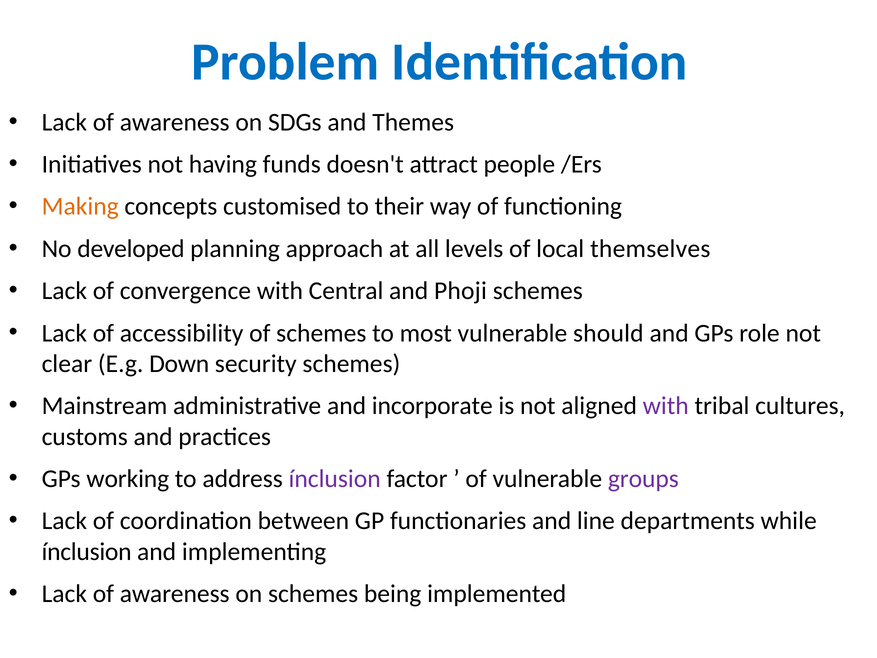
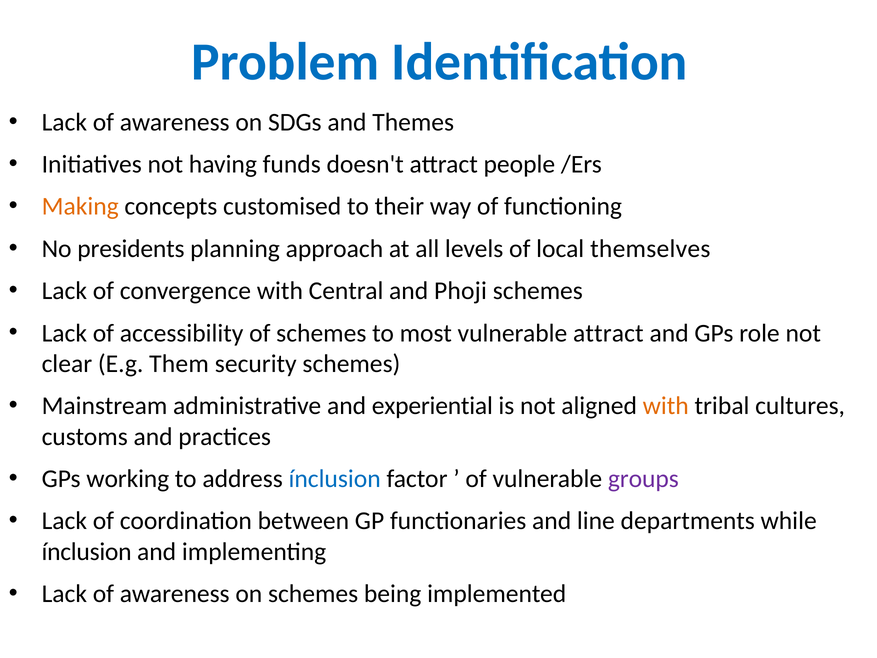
developed: developed -> presidents
vulnerable should: should -> attract
Down: Down -> Them
incorporate: incorporate -> experiential
with at (666, 406) colour: purple -> orange
ínclusion at (335, 479) colour: purple -> blue
